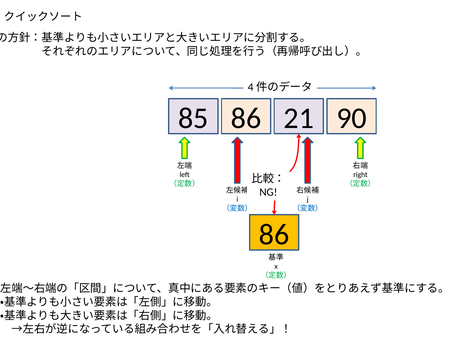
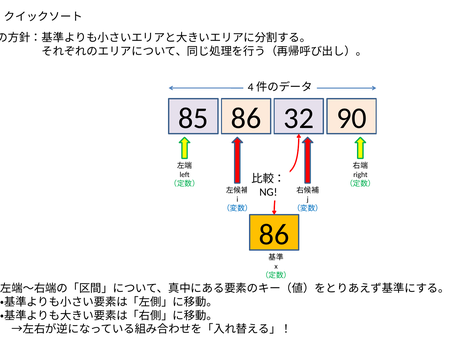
21: 21 -> 32
